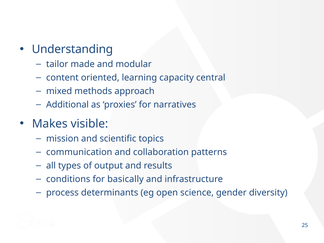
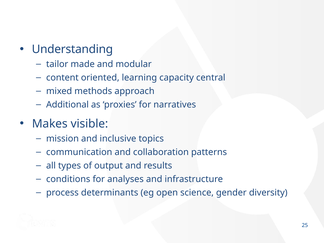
scientific: scientific -> inclusive
basically: basically -> analyses
